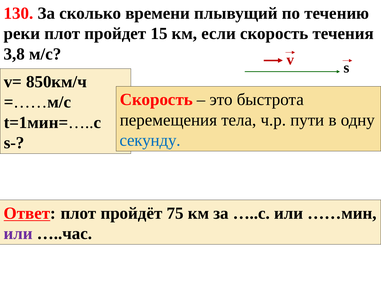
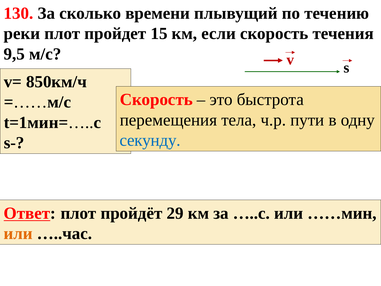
3,8: 3,8 -> 9,5
75: 75 -> 29
или at (18, 233) colour: purple -> orange
